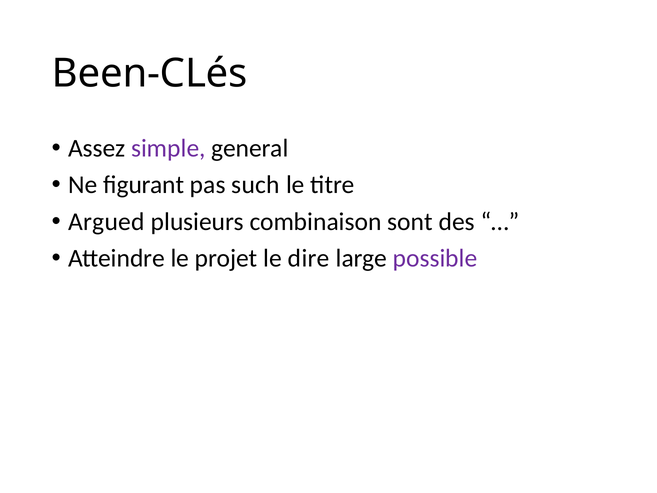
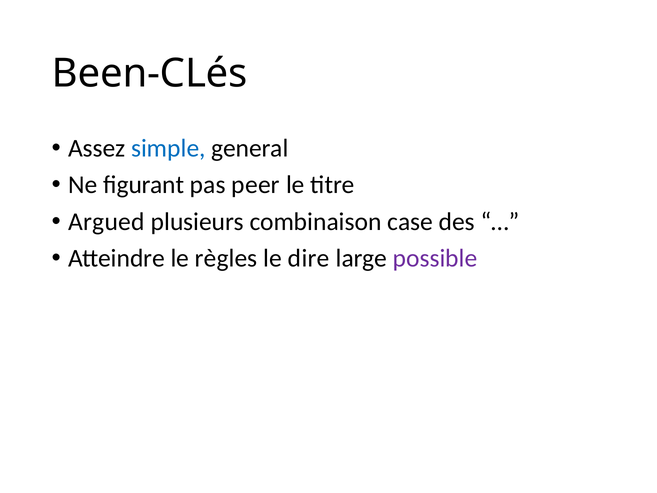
simple colour: purple -> blue
such: such -> peer
sont: sont -> case
projet: projet -> règles
